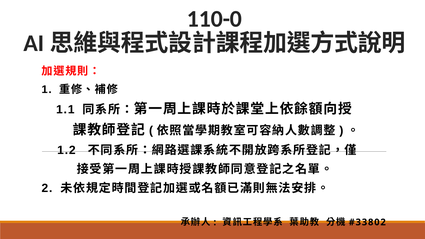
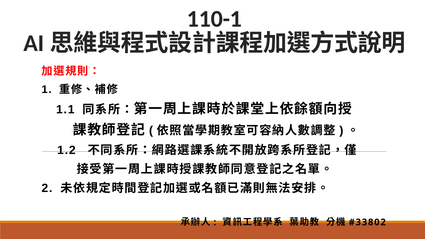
110-0: 110-0 -> 110-1
